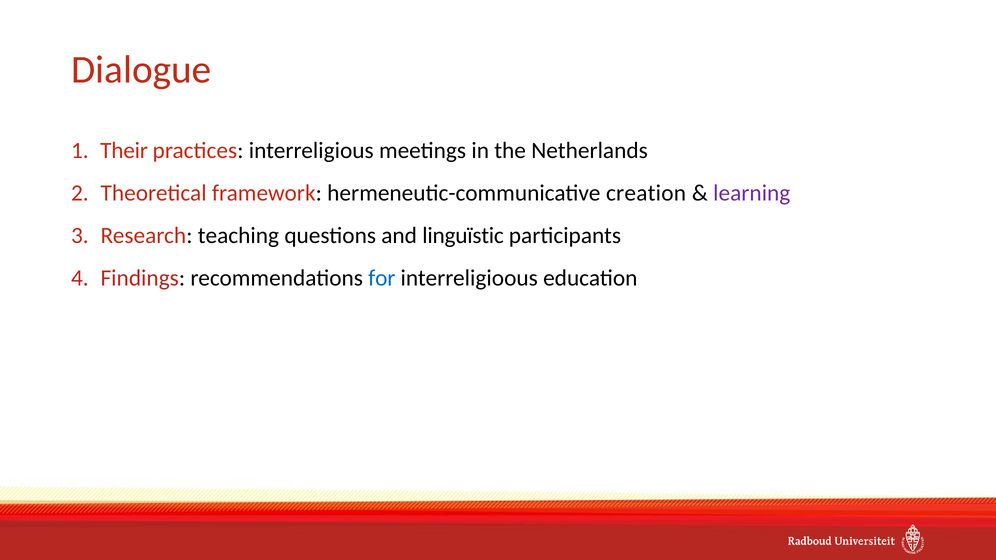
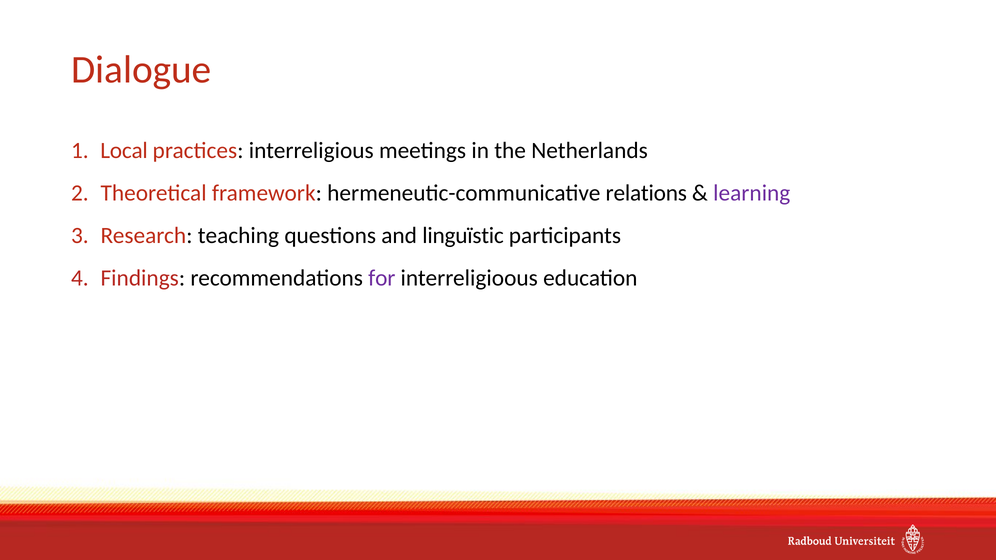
Their: Their -> Local
creation: creation -> relations
for colour: blue -> purple
